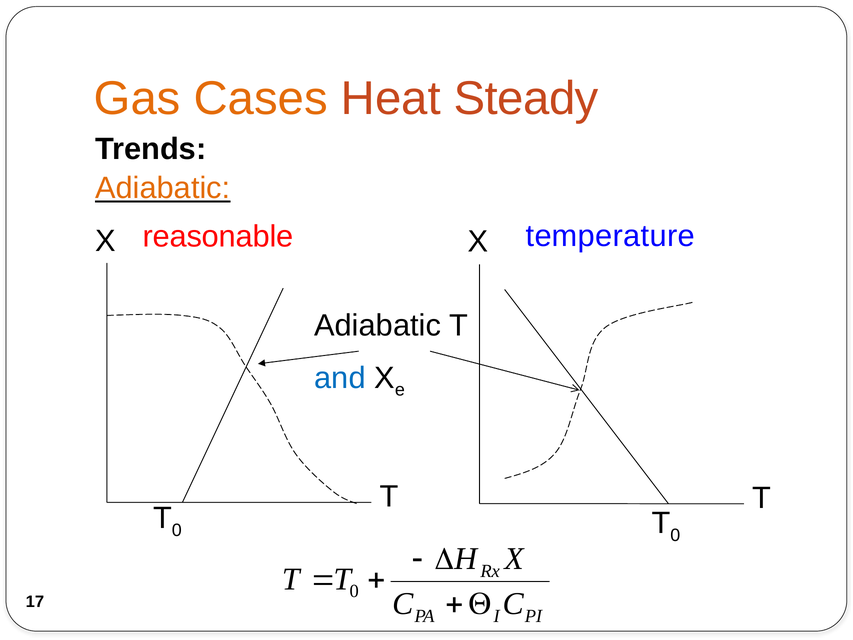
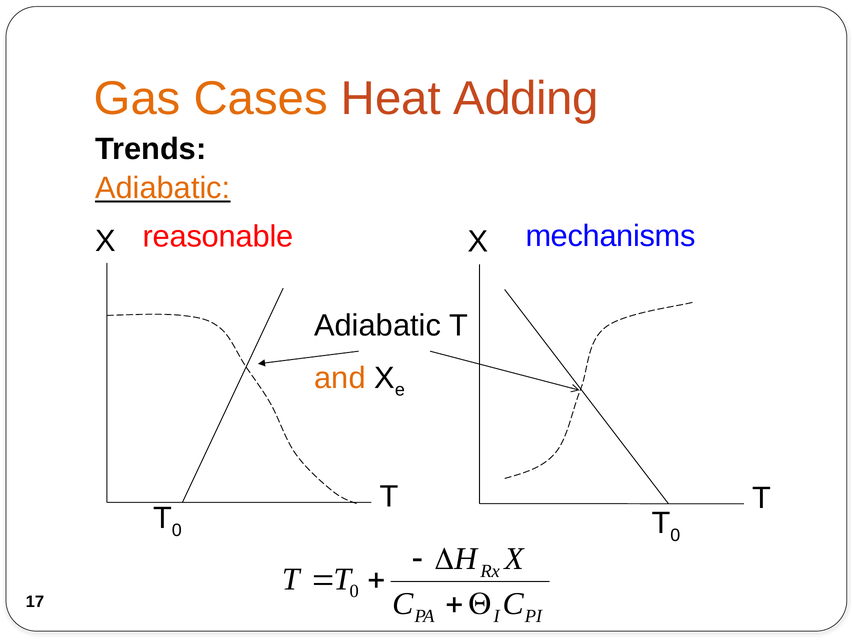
Steady: Steady -> Adding
temperature: temperature -> mechanisms
and colour: blue -> orange
